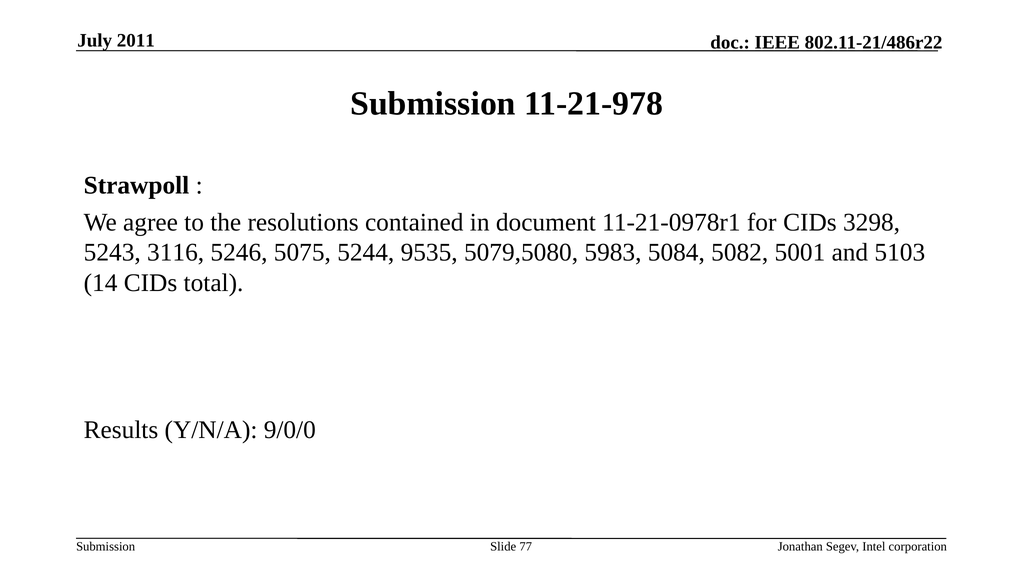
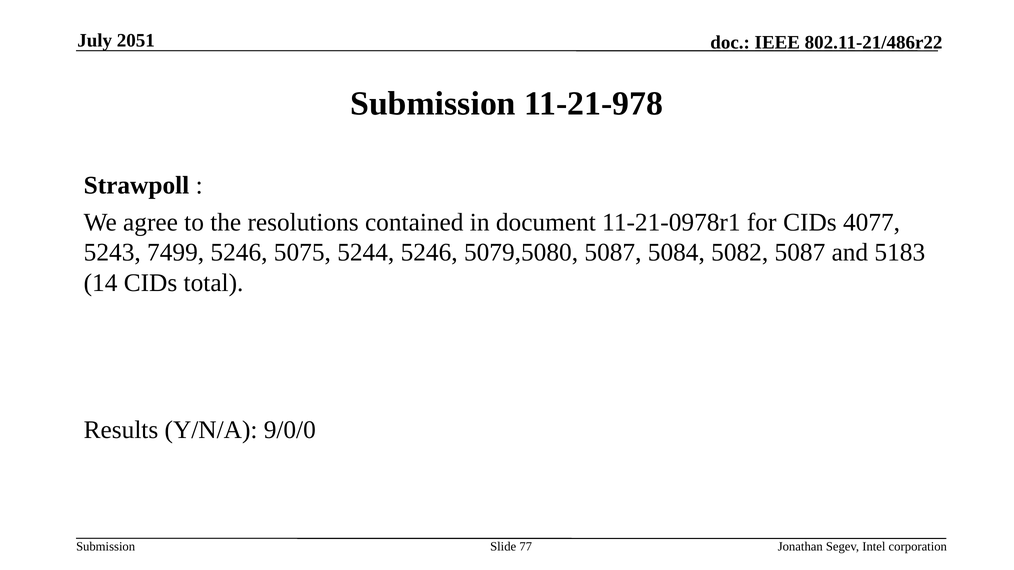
2011: 2011 -> 2051
3298: 3298 -> 4077
3116: 3116 -> 7499
5244 9535: 9535 -> 5246
5079,5080 5983: 5983 -> 5087
5082 5001: 5001 -> 5087
5103: 5103 -> 5183
